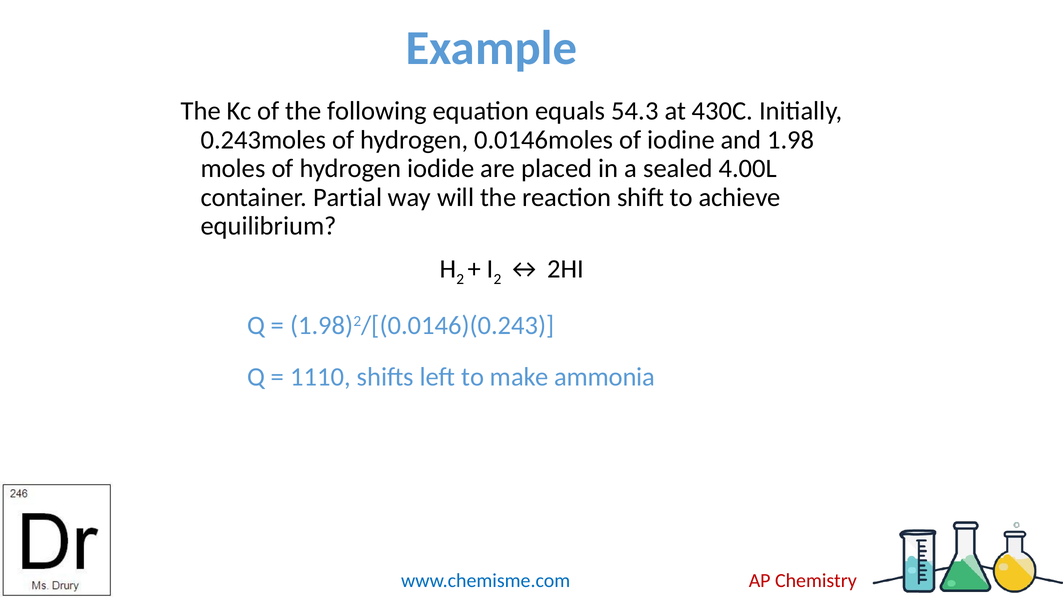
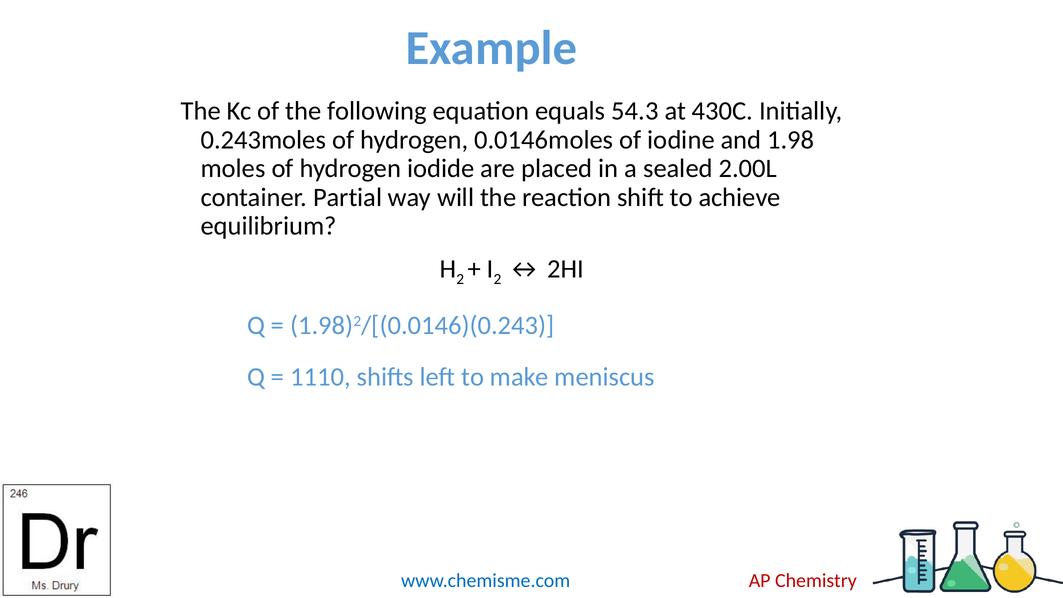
4.00L: 4.00L -> 2.00L
ammonia: ammonia -> meniscus
